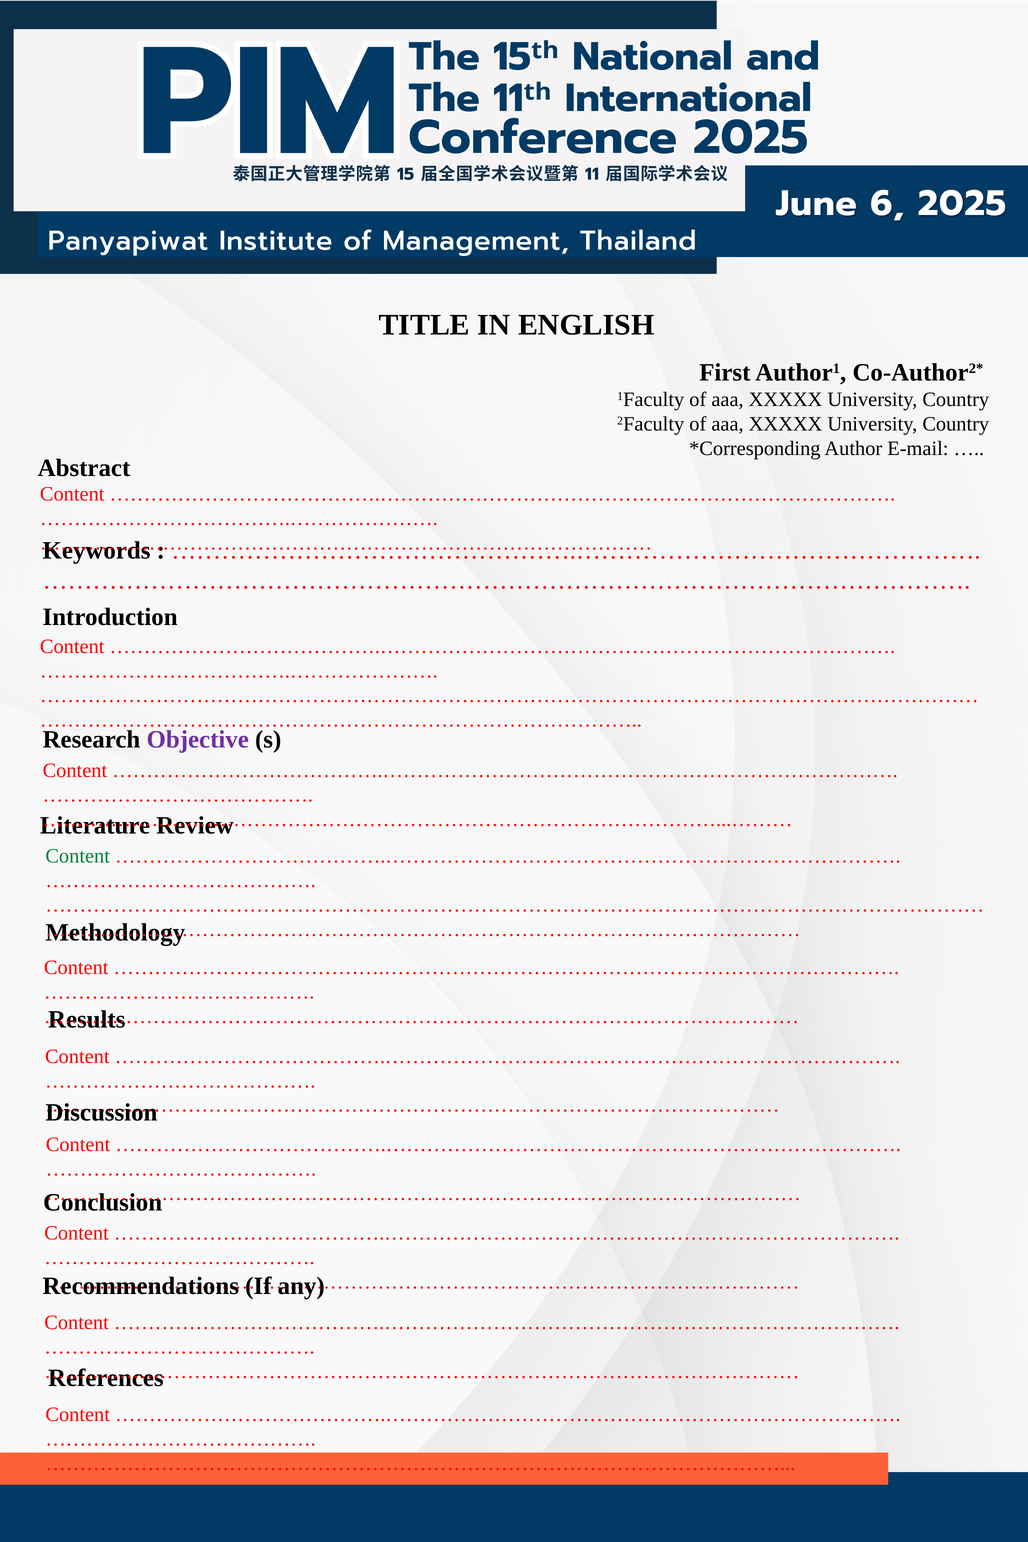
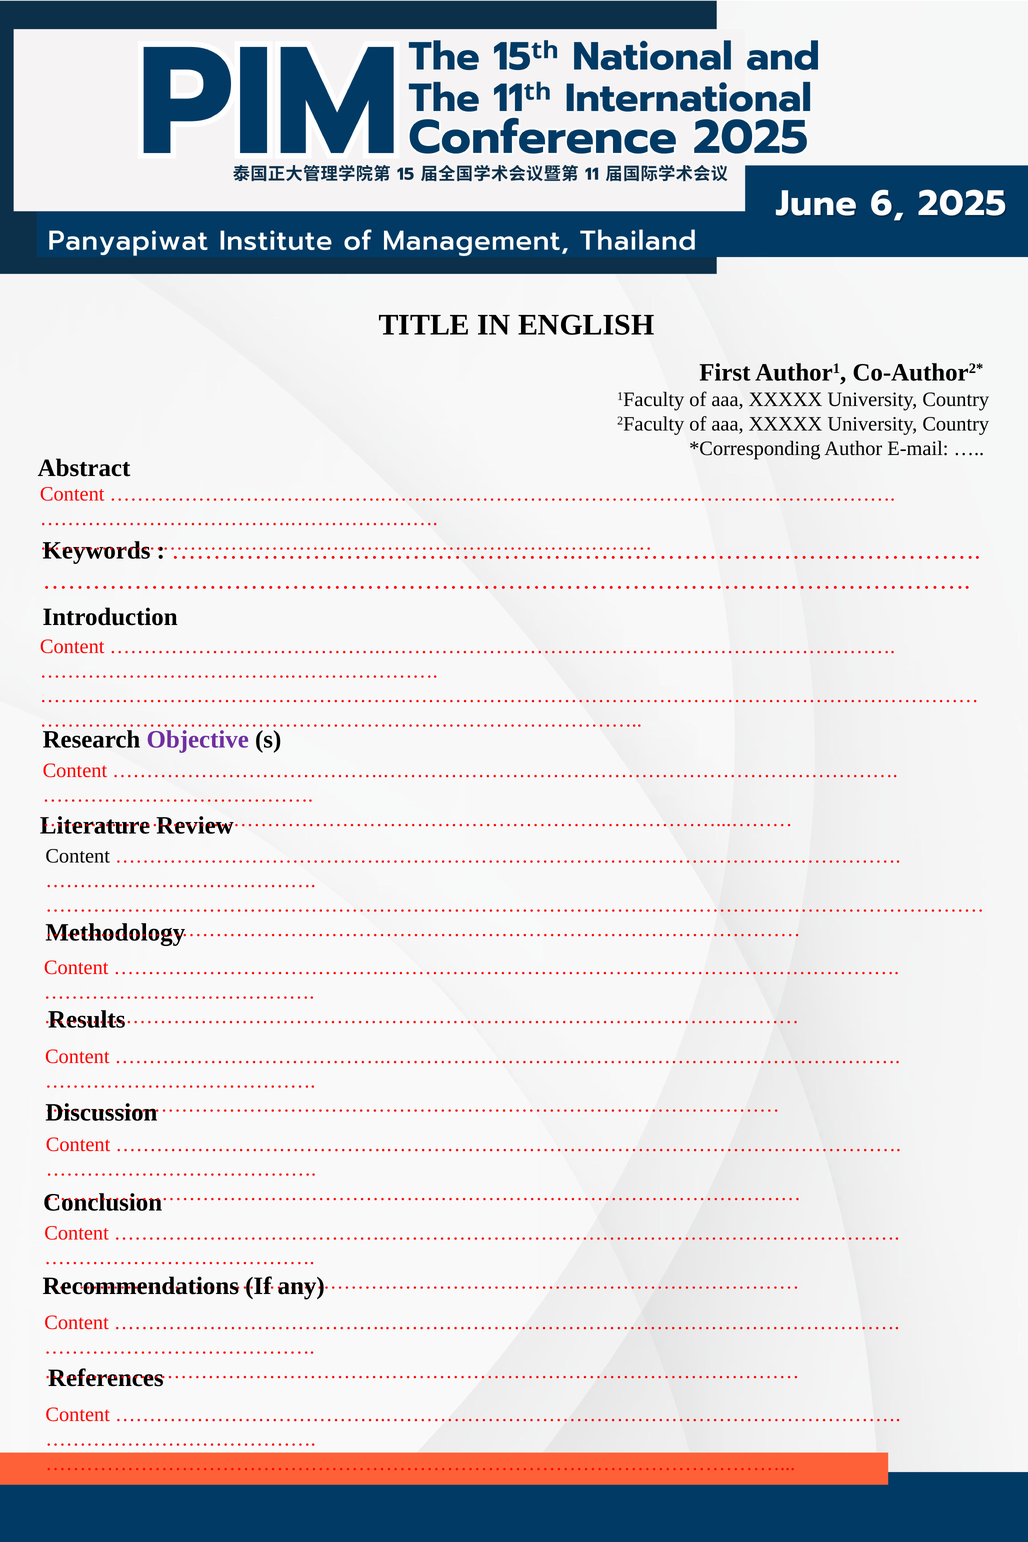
Content at (78, 856) colour: green -> black
